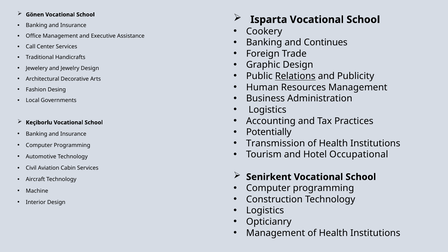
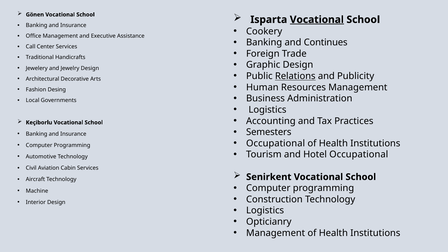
Vocational at (317, 20) underline: none -> present
Potentially: Potentially -> Semesters
Transmission at (276, 143): Transmission -> Occupational
